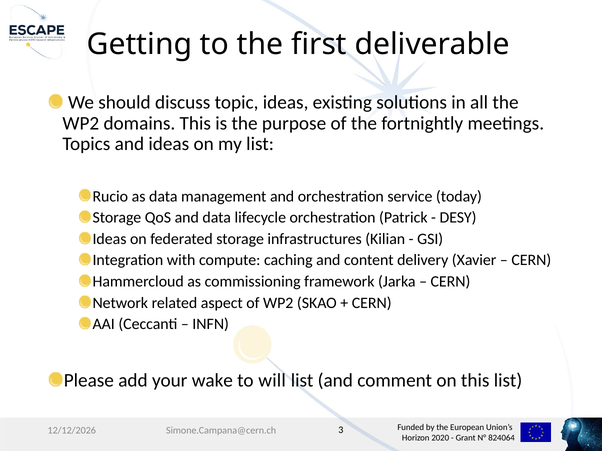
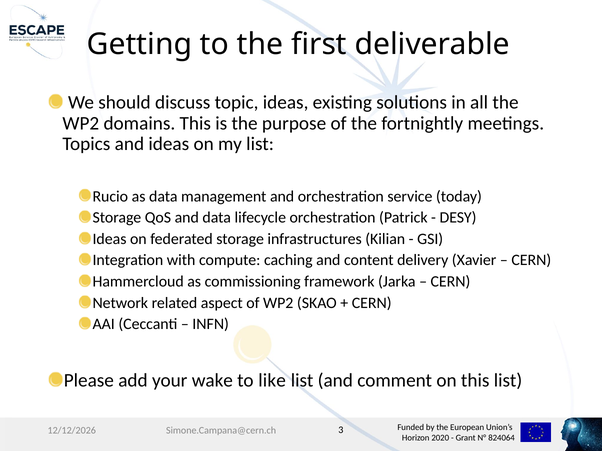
will: will -> like
